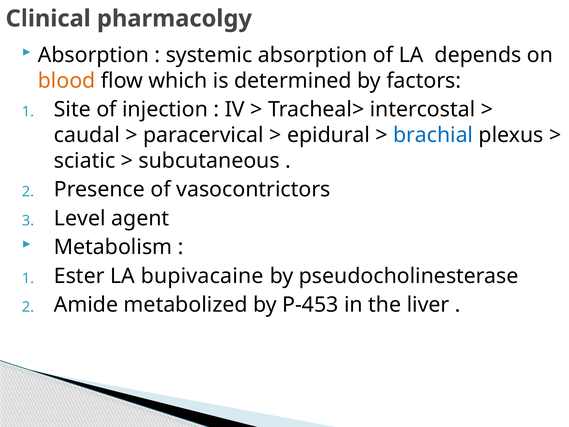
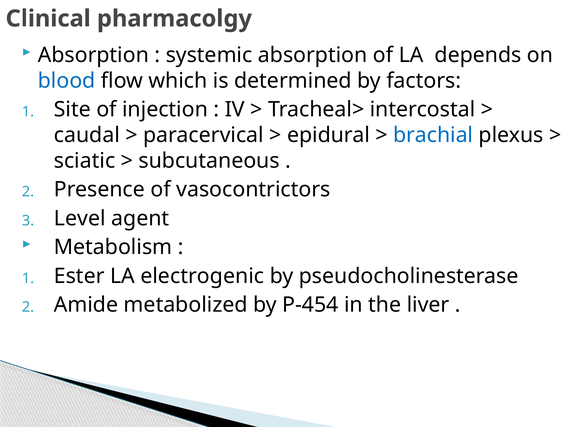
blood colour: orange -> blue
bupivacaine: bupivacaine -> electrogenic
P-453: P-453 -> P-454
